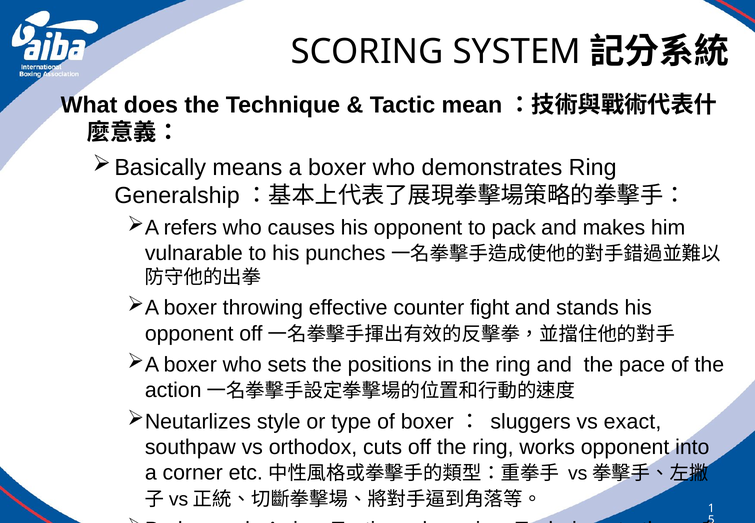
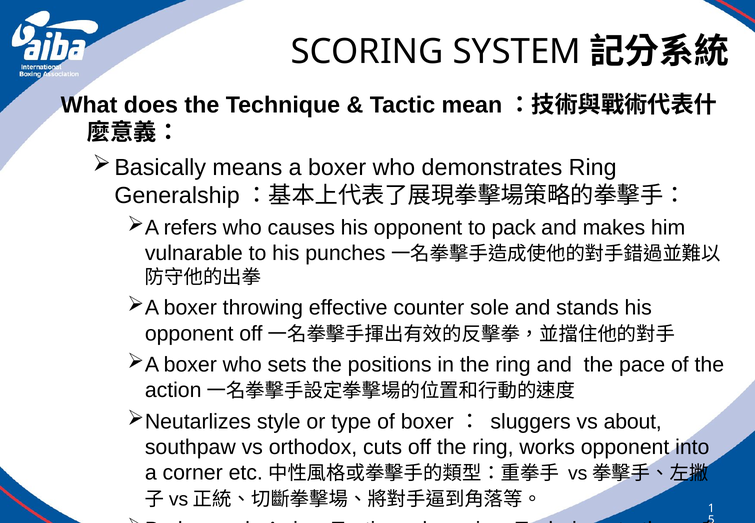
fight: fight -> sole
exact: exact -> about
